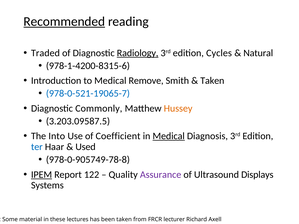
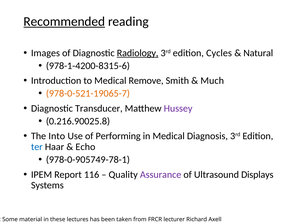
Traded: Traded -> Images
Taken at (212, 81): Taken -> Much
978-0-521-19065-7 colour: blue -> orange
Commonly: Commonly -> Transducer
Hussey colour: orange -> purple
3.203.09587.5: 3.203.09587.5 -> 0.216.90025.8
Coefficient: Coefficient -> Performing
Medical at (169, 136) underline: present -> none
Used: Used -> Echo
978-0-905749-78-8: 978-0-905749-78-8 -> 978-0-905749-78-1
IPEM underline: present -> none
122: 122 -> 116
